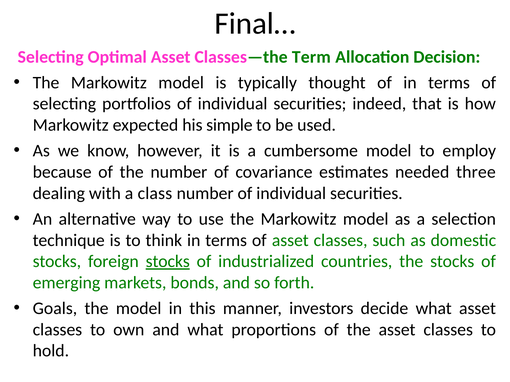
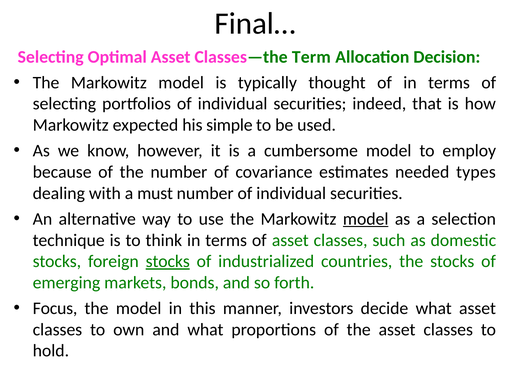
three: three -> types
class: class -> must
model at (366, 219) underline: none -> present
Goals: Goals -> Focus
